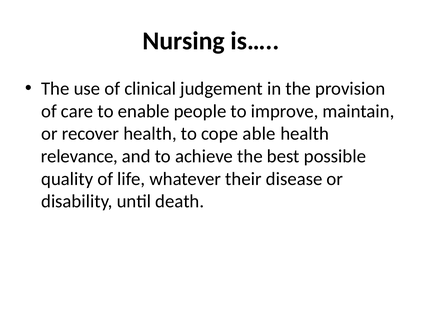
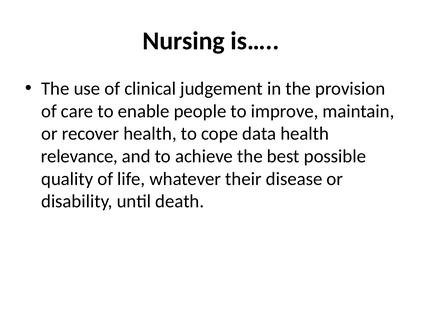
able: able -> data
